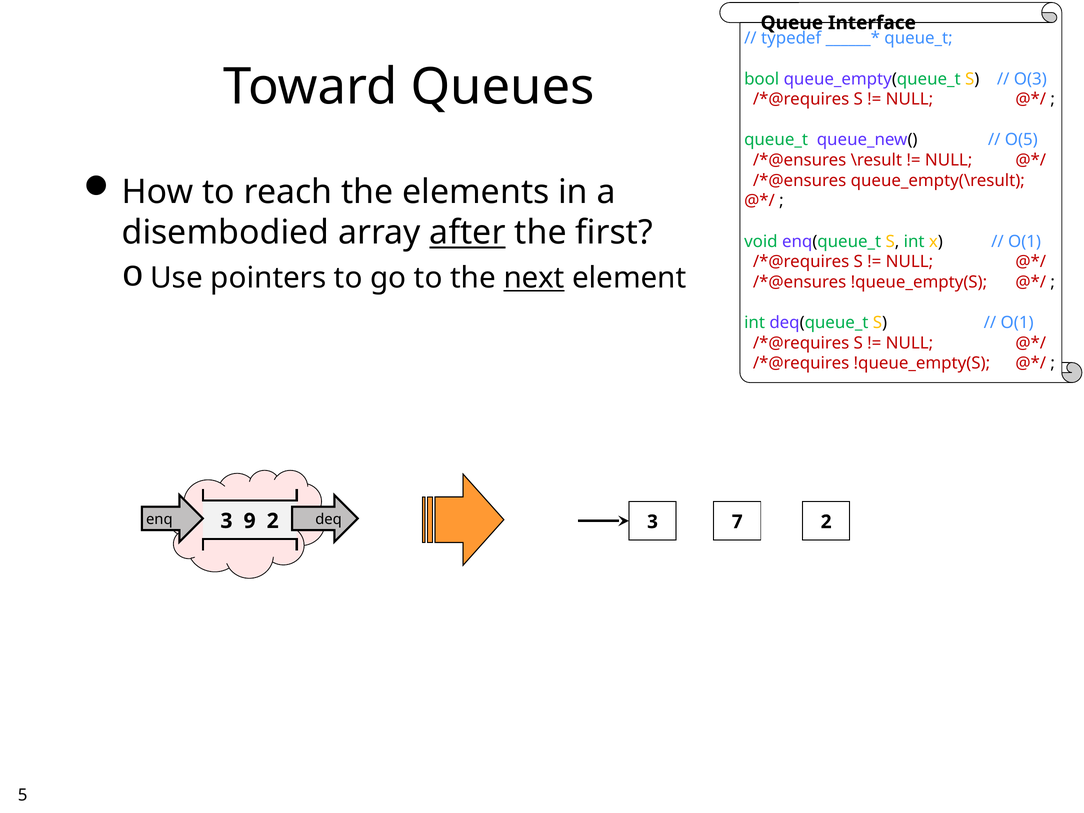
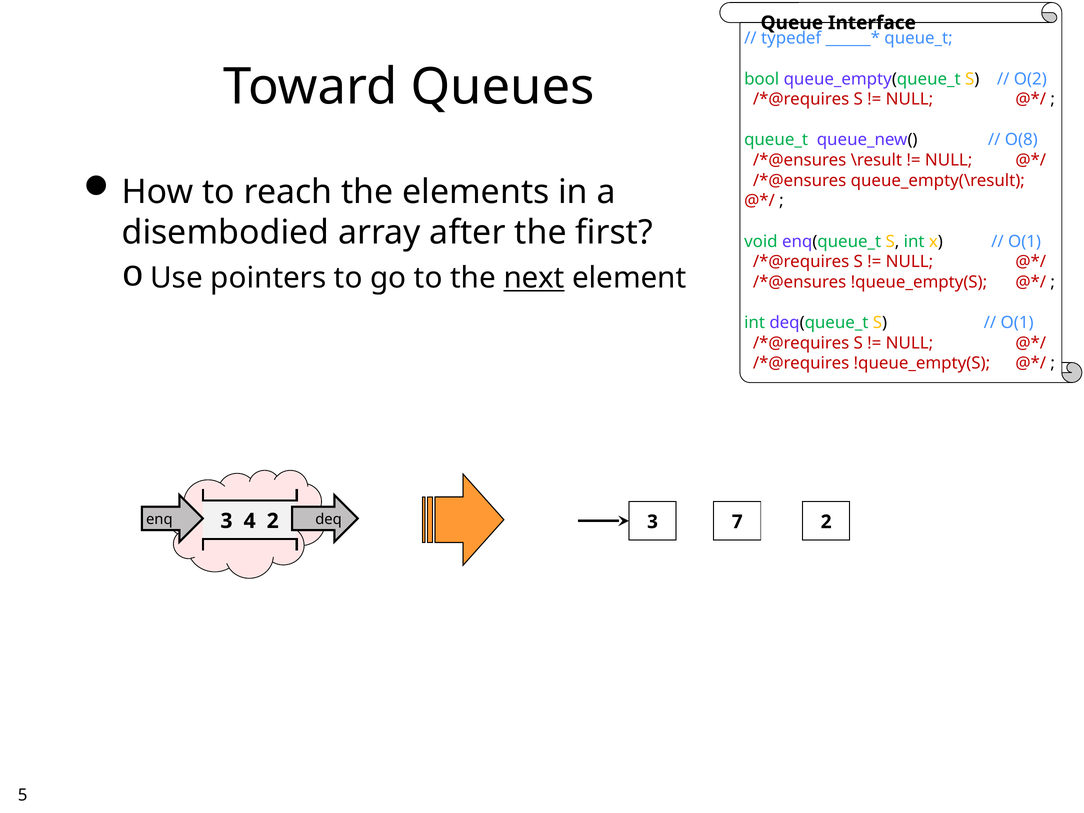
O(3: O(3 -> O(2
O(5: O(5 -> O(8
after underline: present -> none
9: 9 -> 4
